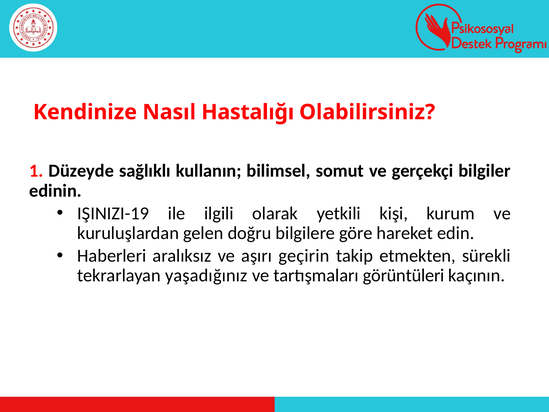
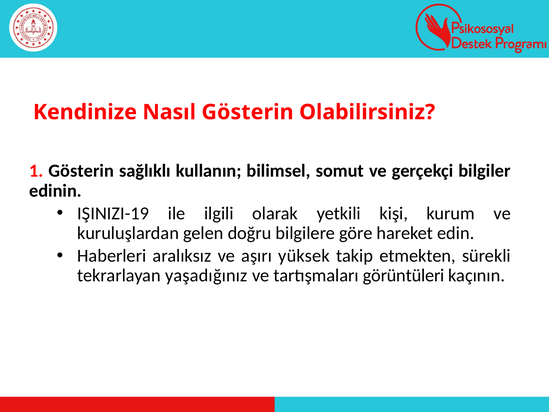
Nasıl Hastalığı: Hastalığı -> Gösterin
1 Düzeyde: Düzeyde -> Gösterin
geçirin: geçirin -> yüksek
